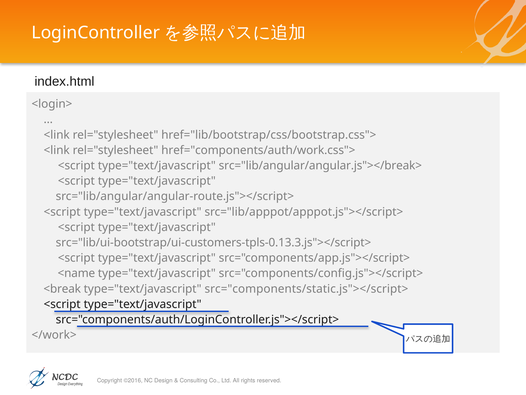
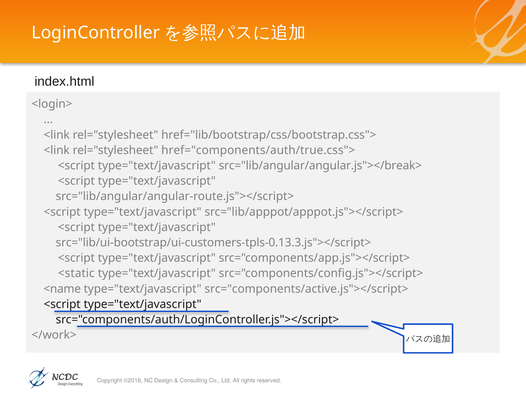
href="components/auth/work.css">: href="components/auth/work.css"> -> href="components/auth/true.css">
<name: <name -> <static
<break: <break -> <name
src="components/static.js"></script>: src="components/static.js"></script> -> src="components/active.js"></script>
